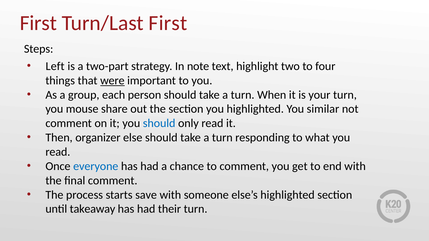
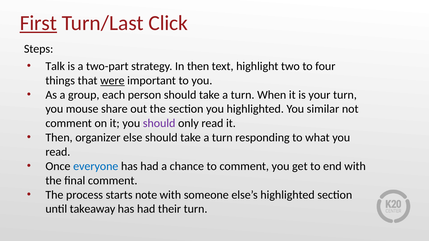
First at (38, 23) underline: none -> present
Turn/Last First: First -> Click
Left: Left -> Talk
In note: note -> then
should at (159, 123) colour: blue -> purple
save: save -> note
